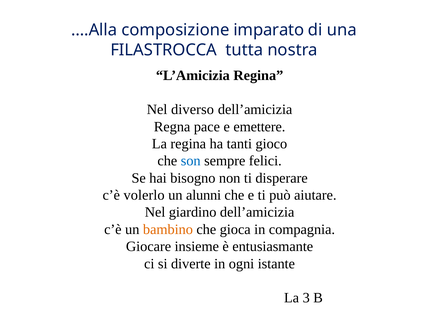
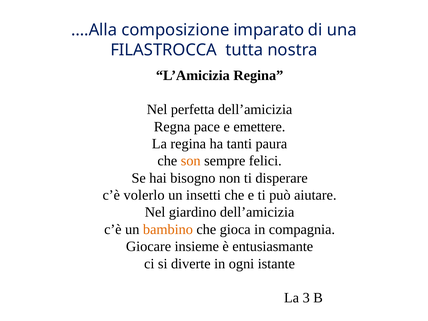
diverso: diverso -> perfetta
gioco: gioco -> paura
son colour: blue -> orange
alunni: alunni -> insetti
